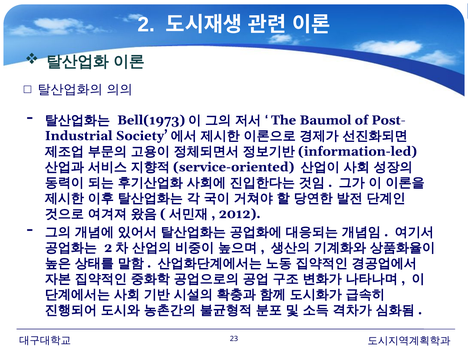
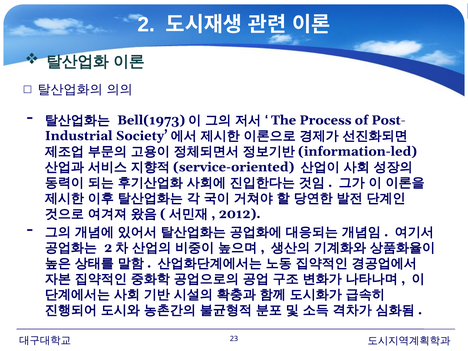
Baumol: Baumol -> Process
